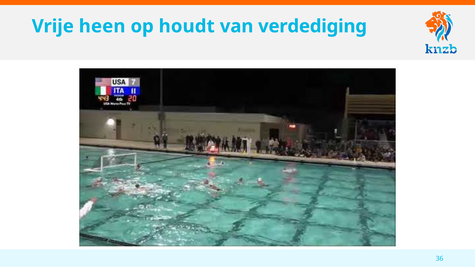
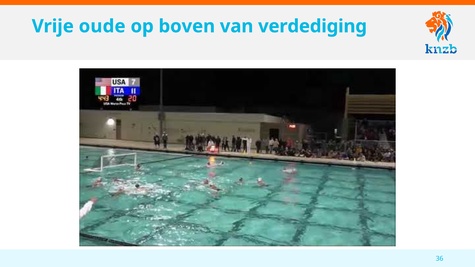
heen: heen -> oude
houdt: houdt -> boven
